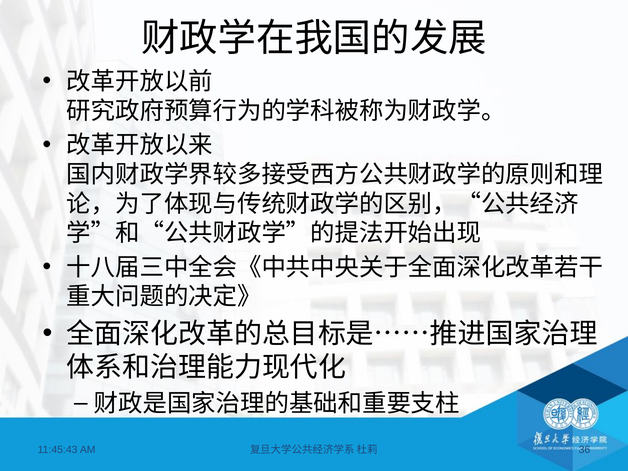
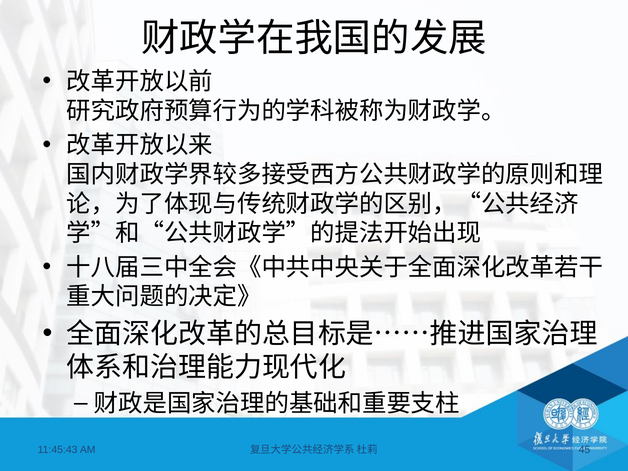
36: 36 -> 45
